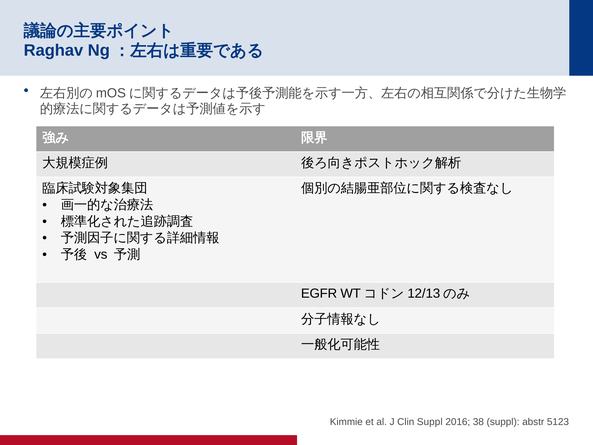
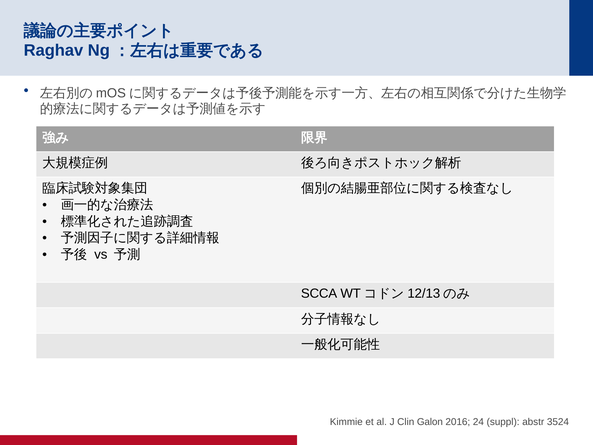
EGFR: EGFR -> SCCA
Clin Suppl: Suppl -> Galon
38: 38 -> 24
5123: 5123 -> 3524
